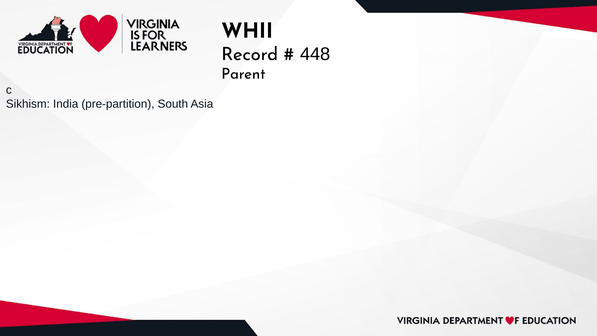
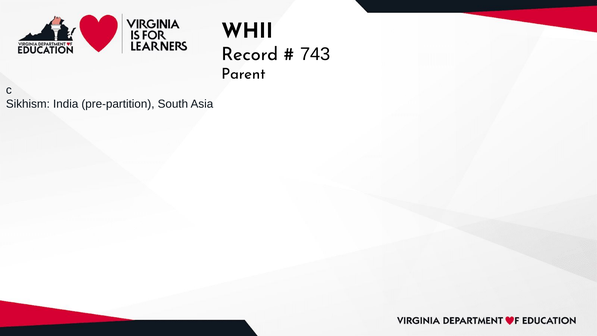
448: 448 -> 743
